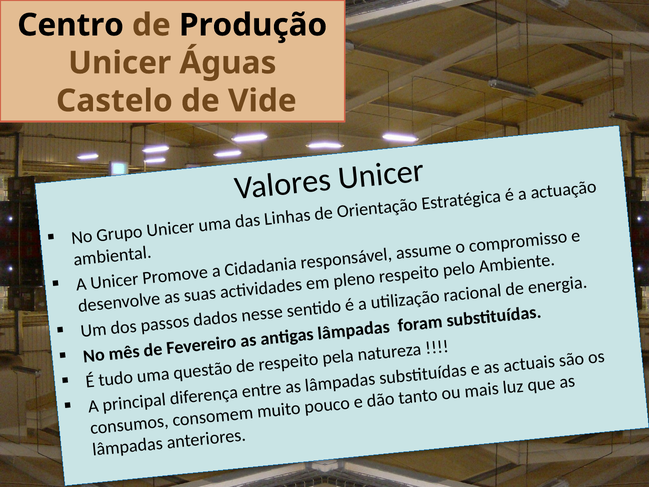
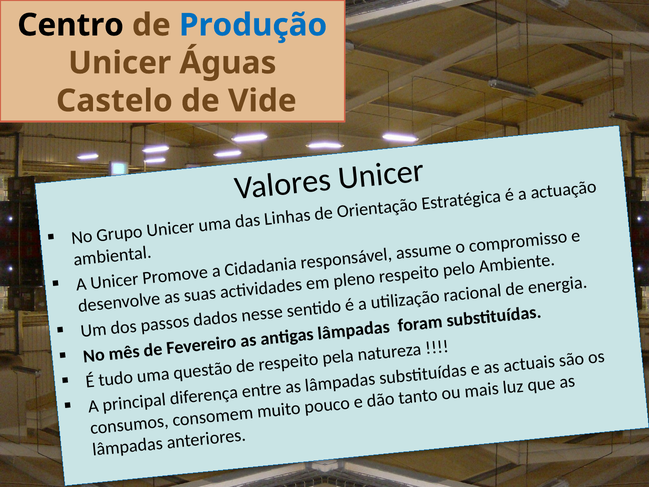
Produção colour: black -> blue
